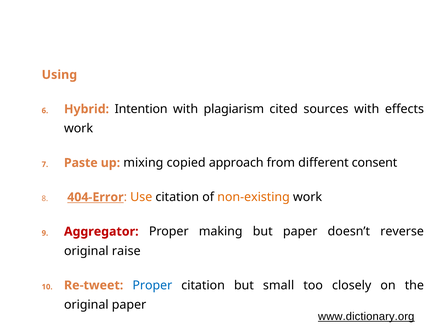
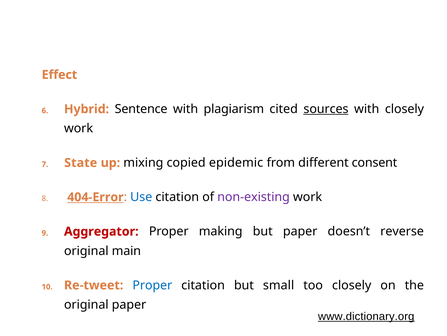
Using: Using -> Effect
Intention: Intention -> Sentence
sources underline: none -> present
with effects: effects -> closely
Paste: Paste -> State
approach: approach -> epidemic
Use colour: orange -> blue
non-existing colour: orange -> purple
raise: raise -> main
